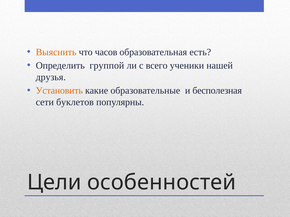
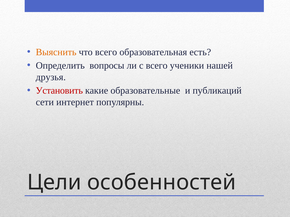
что часов: часов -> всего
группой: группой -> вопросы
Установить colour: orange -> red
бесполезная: бесполезная -> публикаций
буклетов: буклетов -> интернет
